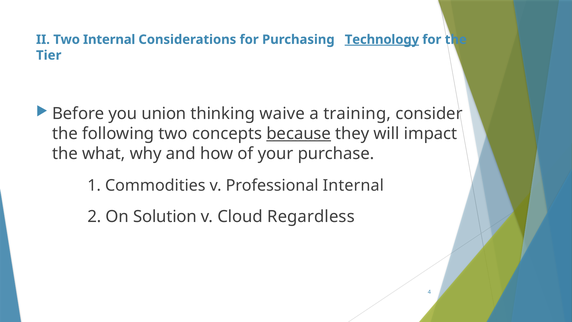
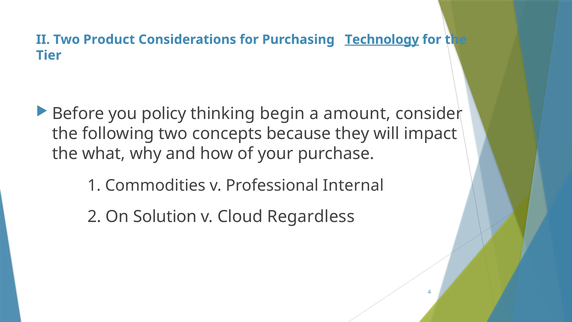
Two Internal: Internal -> Product
union: union -> policy
waive: waive -> begin
training: training -> amount
because underline: present -> none
